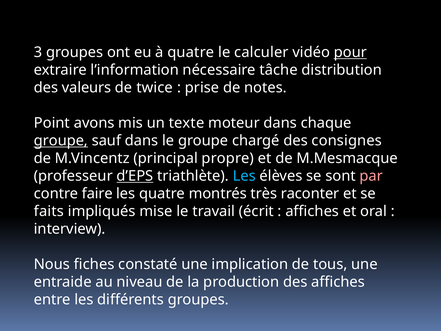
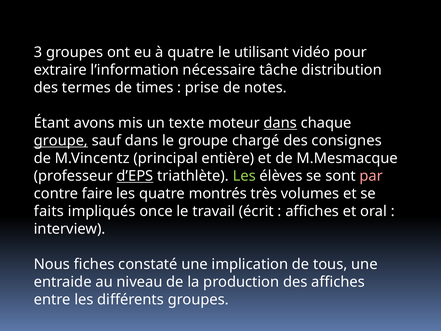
calculer: calculer -> utilisant
pour underline: present -> none
valeurs: valeurs -> termes
twice: twice -> times
Point: Point -> Étant
dans at (280, 123) underline: none -> present
propre: propre -> entière
Les at (244, 176) colour: light blue -> light green
raconter: raconter -> volumes
mise: mise -> once
